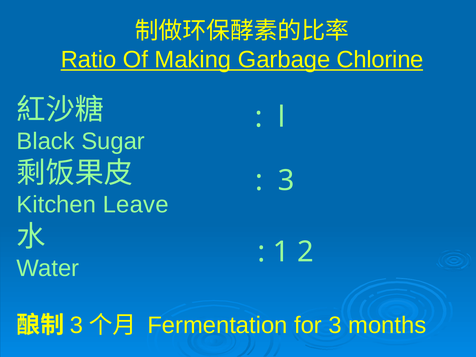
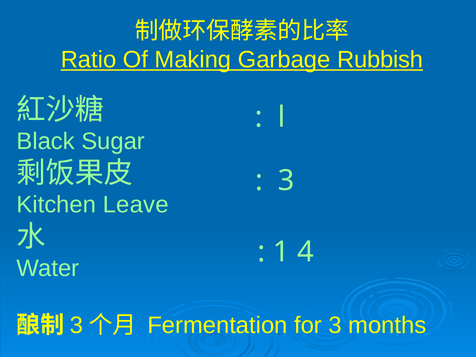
Chlorine: Chlorine -> Rubbish
2: 2 -> 4
